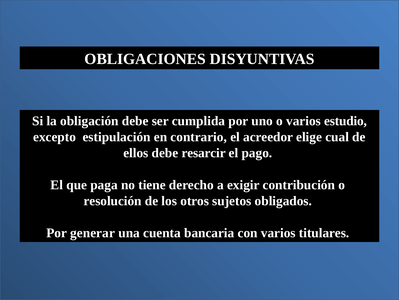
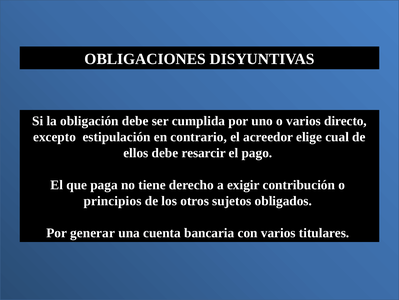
estudio: estudio -> directo
resolución: resolución -> principios
